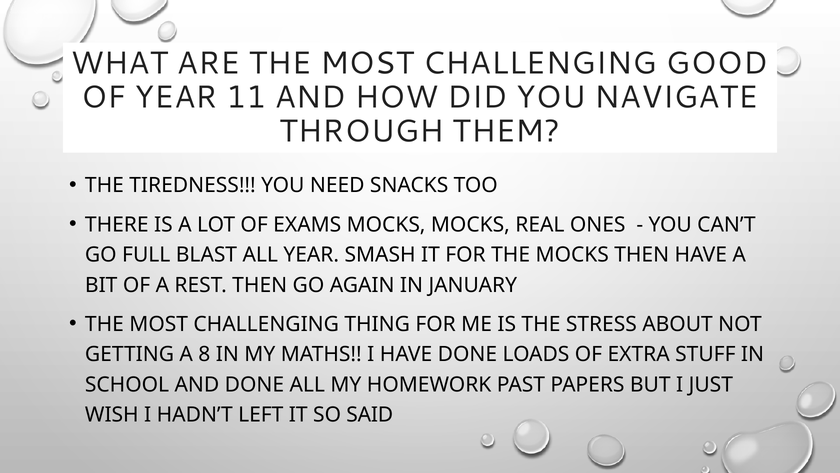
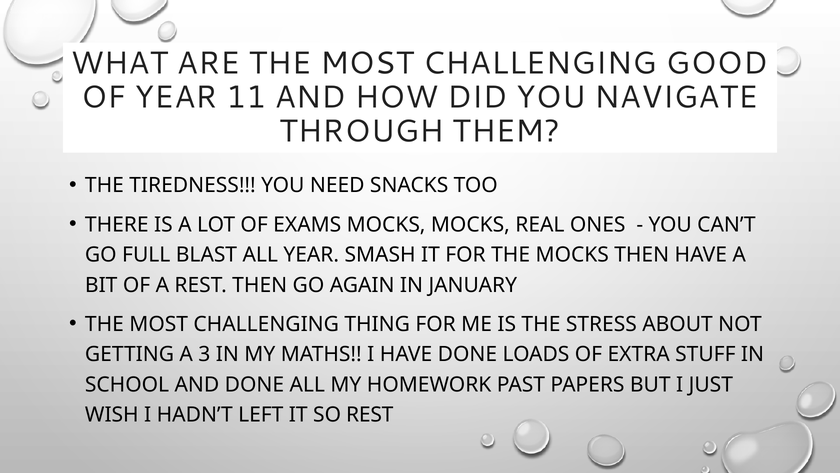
8: 8 -> 3
SO SAID: SAID -> REST
